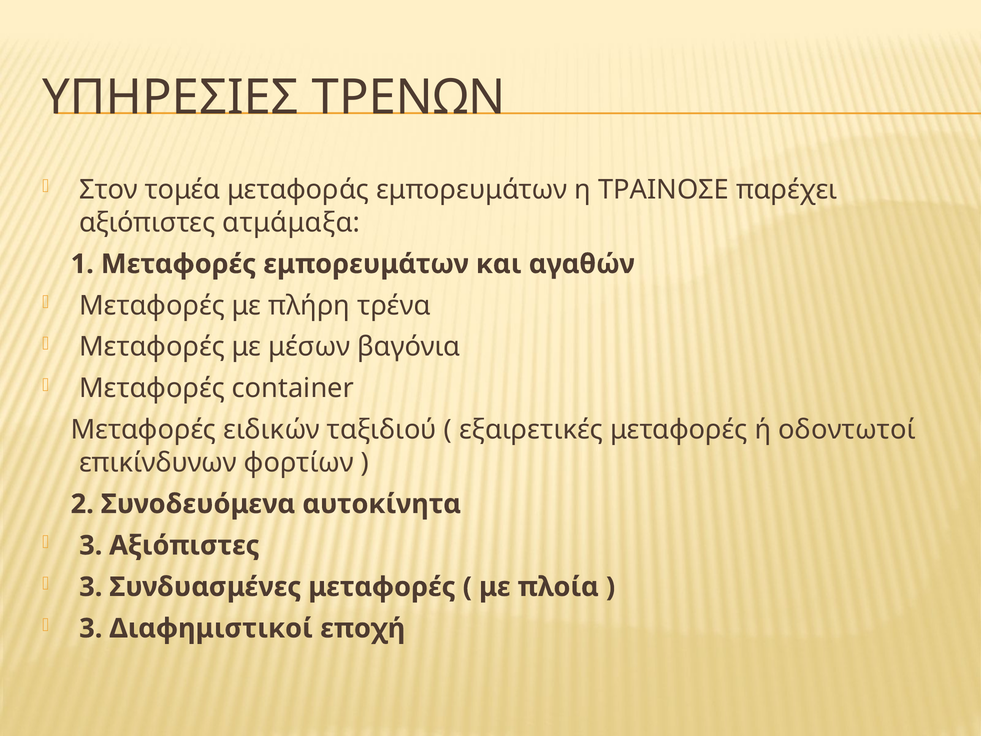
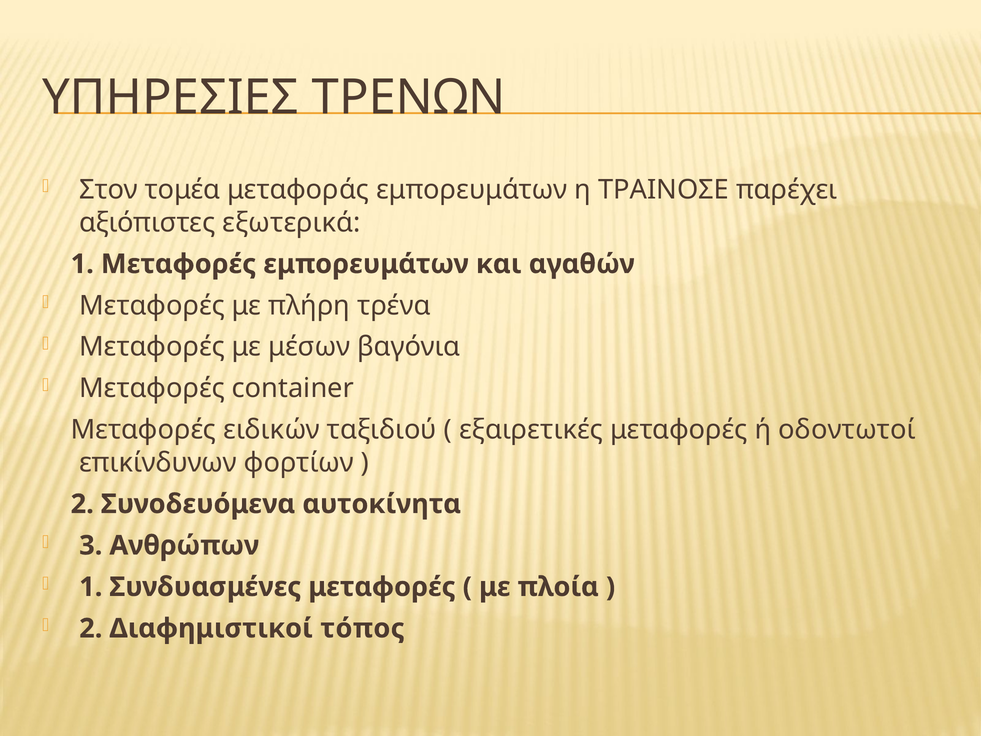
ατμάμαξα: ατμάμαξα -> εξωτερικά
3 Αξιόπιστες: Αξιόπιστες -> Ανθρώπων
3 at (91, 587): 3 -> 1
3 at (91, 628): 3 -> 2
εποχή: εποχή -> τόπος
